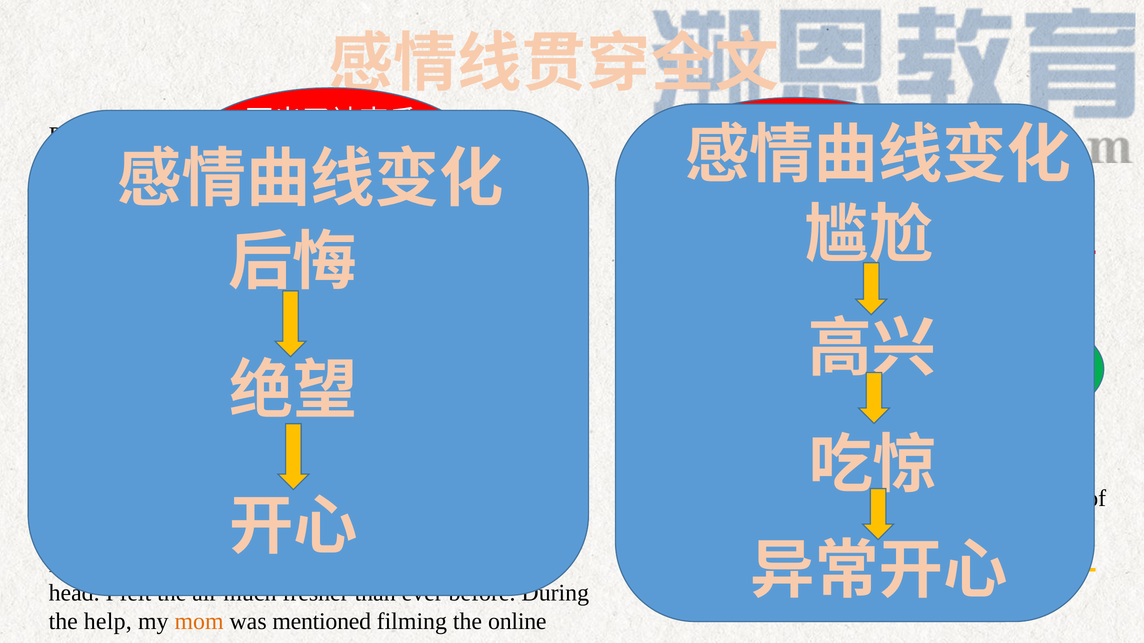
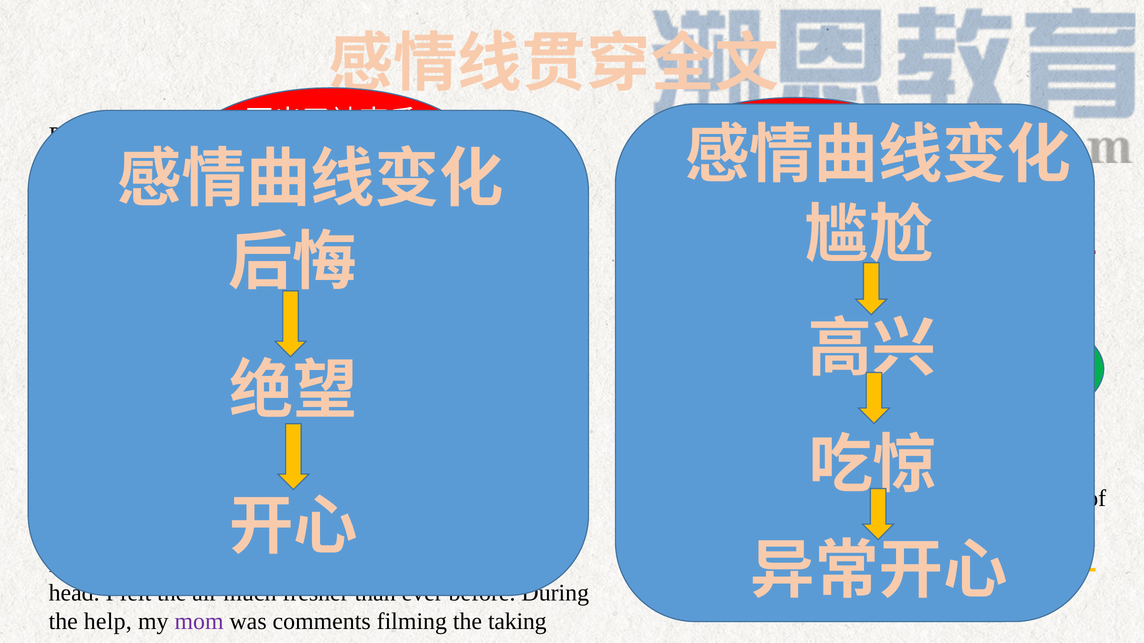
mom at (199, 622) colour: orange -> purple
mentioned: mentioned -> comments
the online: online -> taking
